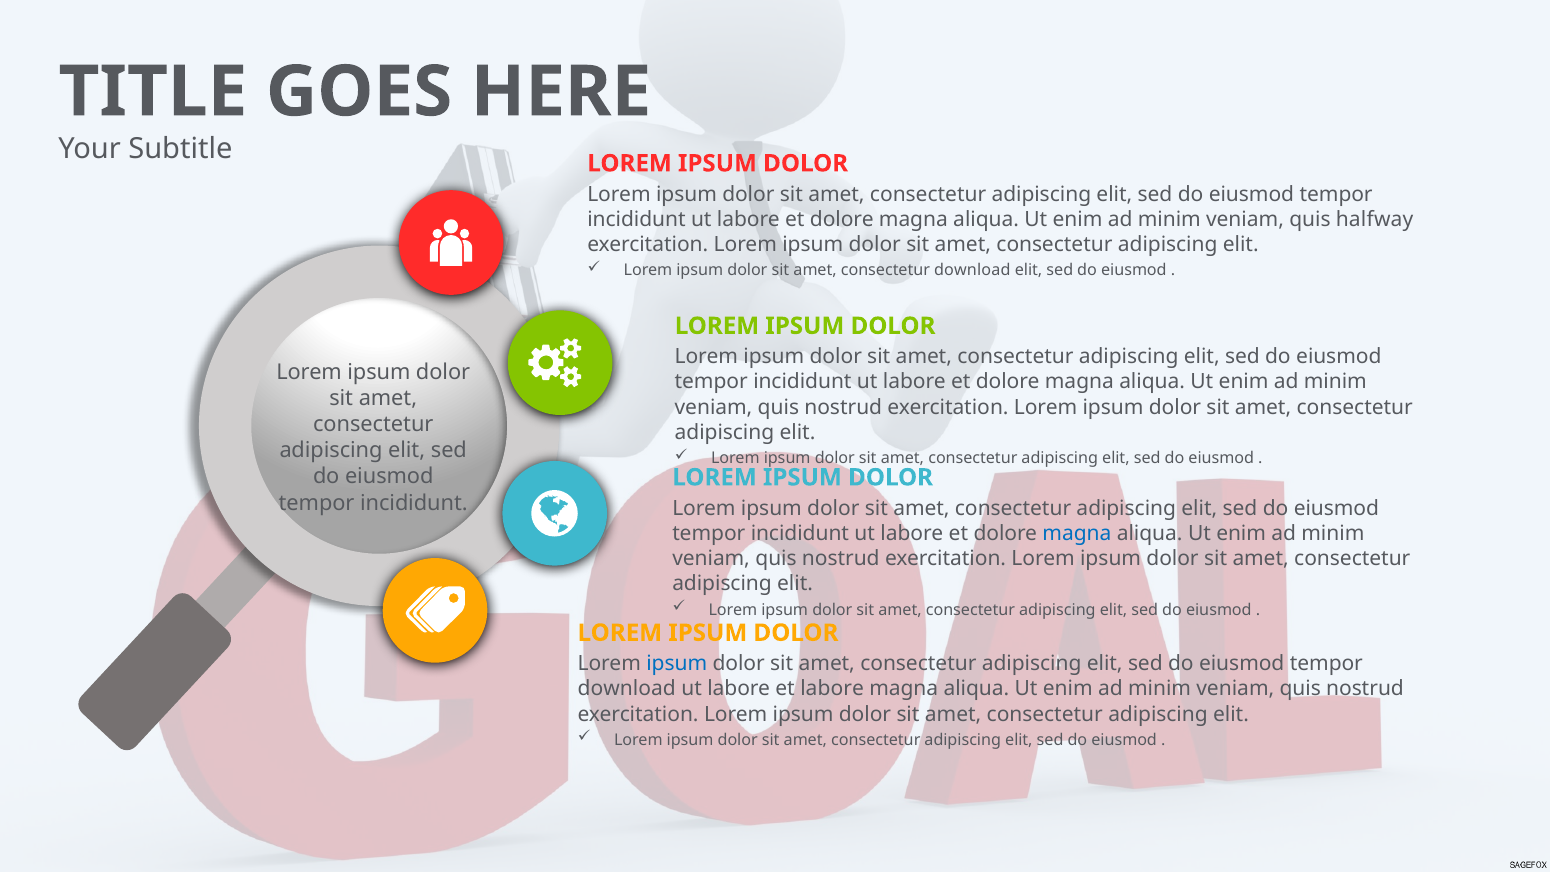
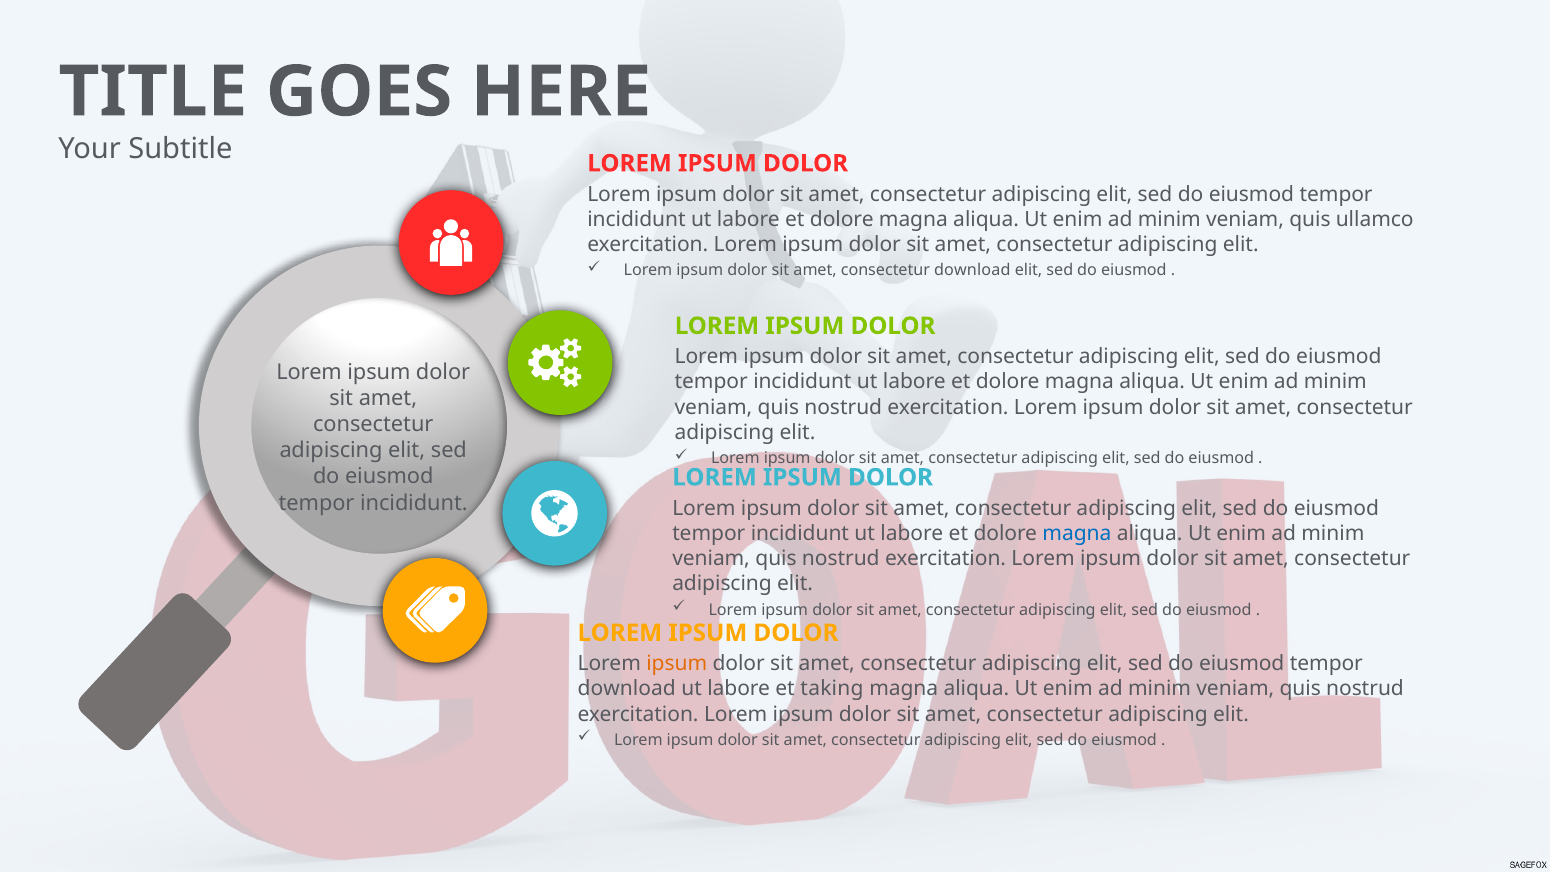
halfway: halfway -> ullamco
ipsum at (677, 664) colour: blue -> orange
et labore: labore -> taking
